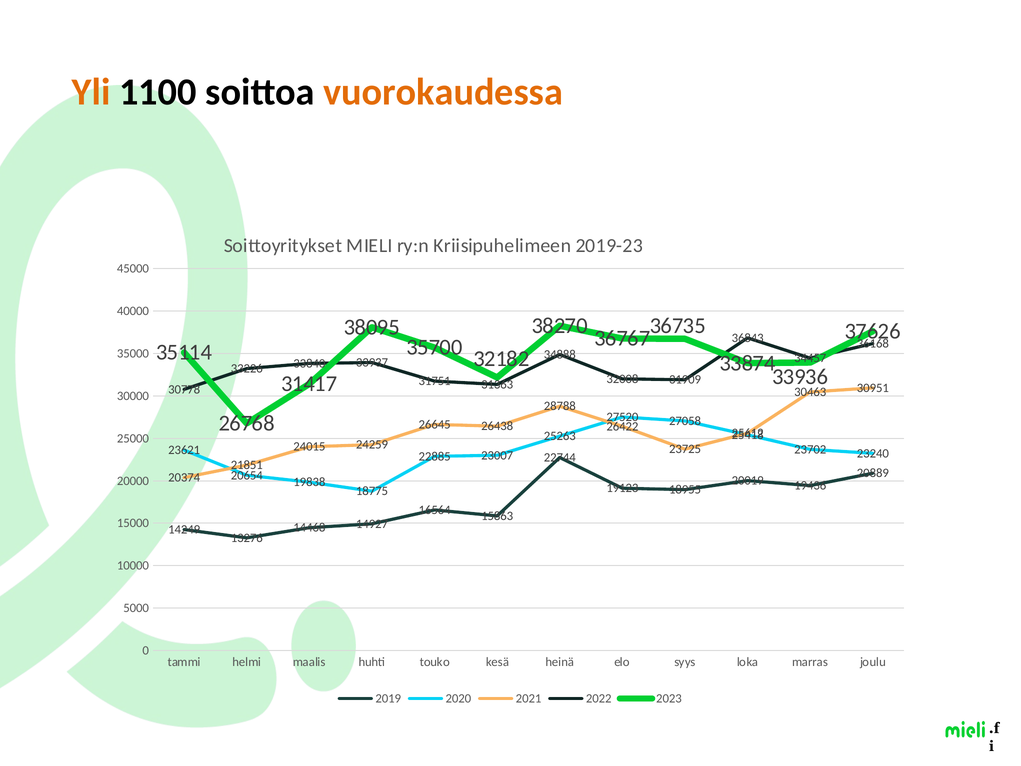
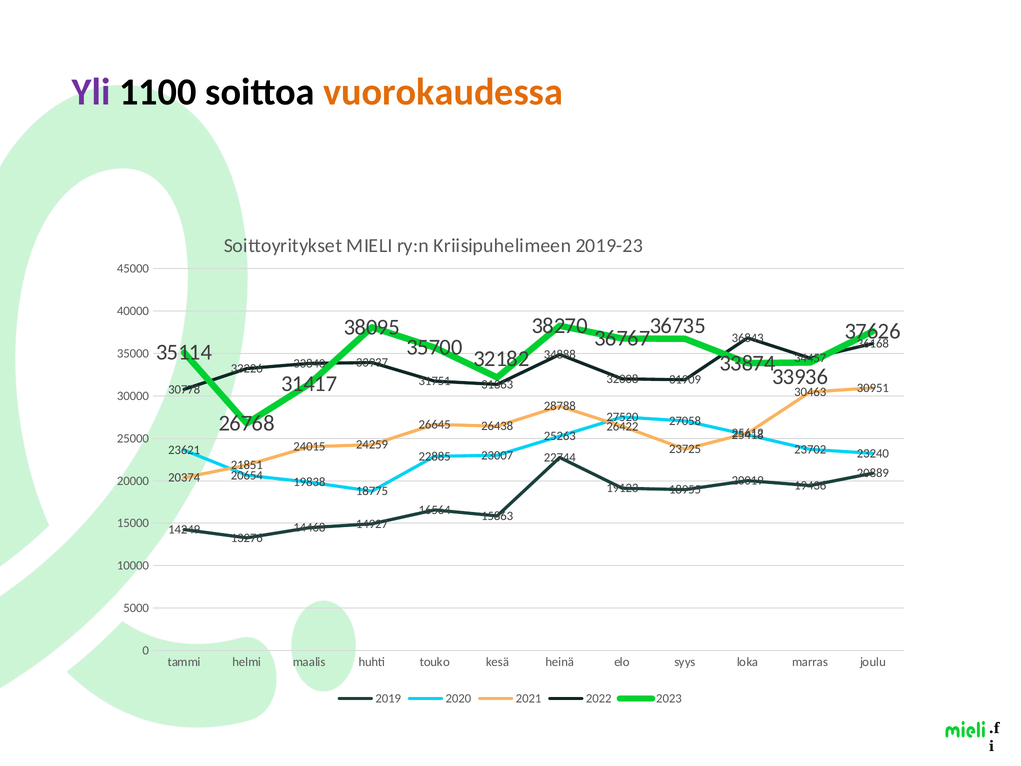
Yli colour: orange -> purple
